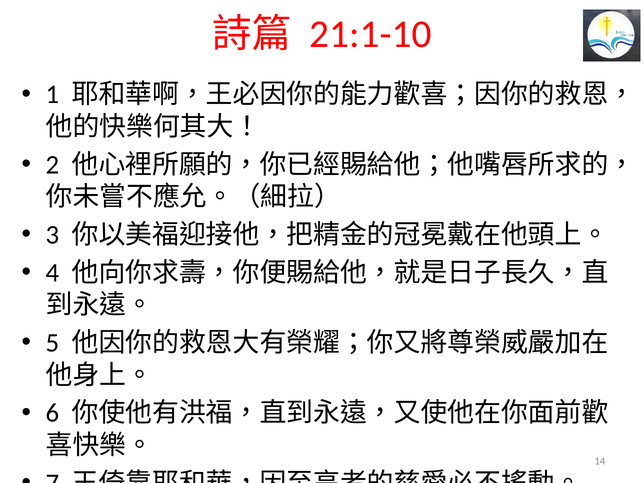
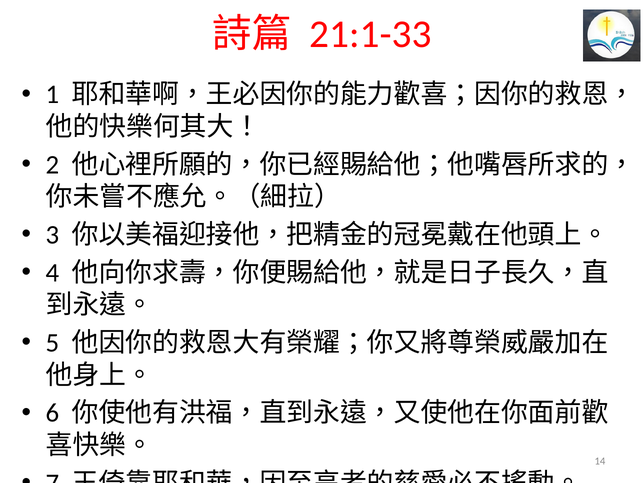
21:1-10: 21:1-10 -> 21:1-33
